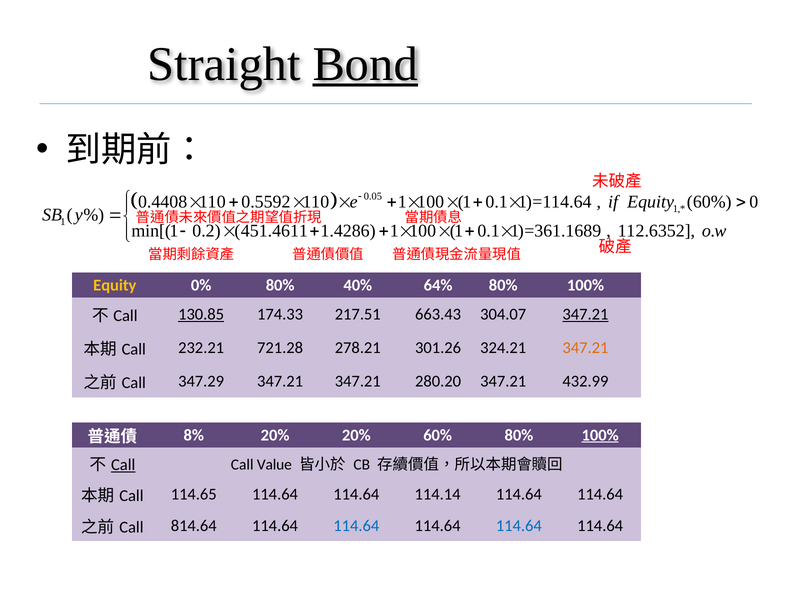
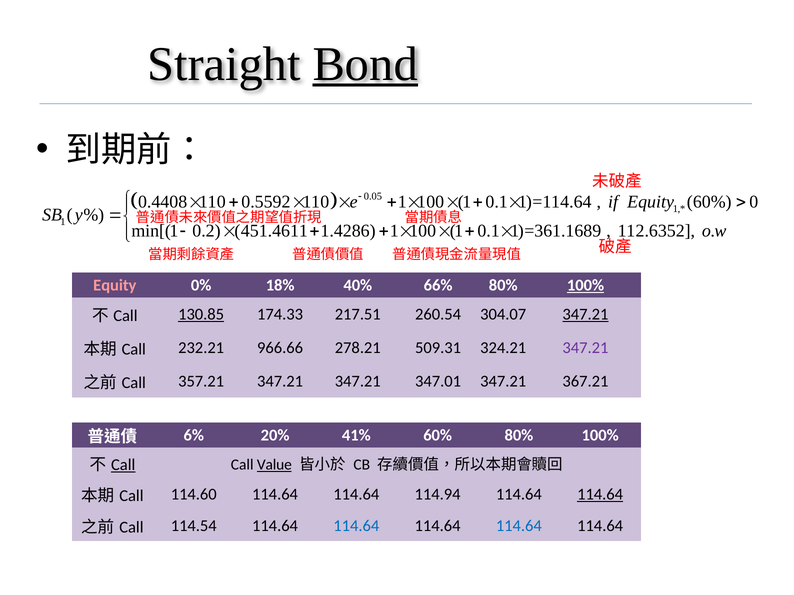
Equity at (115, 285) colour: yellow -> pink
0% 80%: 80% -> 18%
64%: 64% -> 66%
100% at (585, 285) underline: none -> present
663.43: 663.43 -> 260.54
721.28: 721.28 -> 966.66
301.26: 301.26 -> 509.31
347.21 at (585, 348) colour: orange -> purple
347.29: 347.29 -> 357.21
280.20: 280.20 -> 347.01
432.99: 432.99 -> 367.21
8%: 8% -> 6%
20% 20%: 20% -> 41%
100% at (600, 435) underline: present -> none
Value underline: none -> present
114.65: 114.65 -> 114.60
114.14: 114.14 -> 114.94
114.64 at (600, 495) underline: none -> present
814.64: 814.64 -> 114.54
